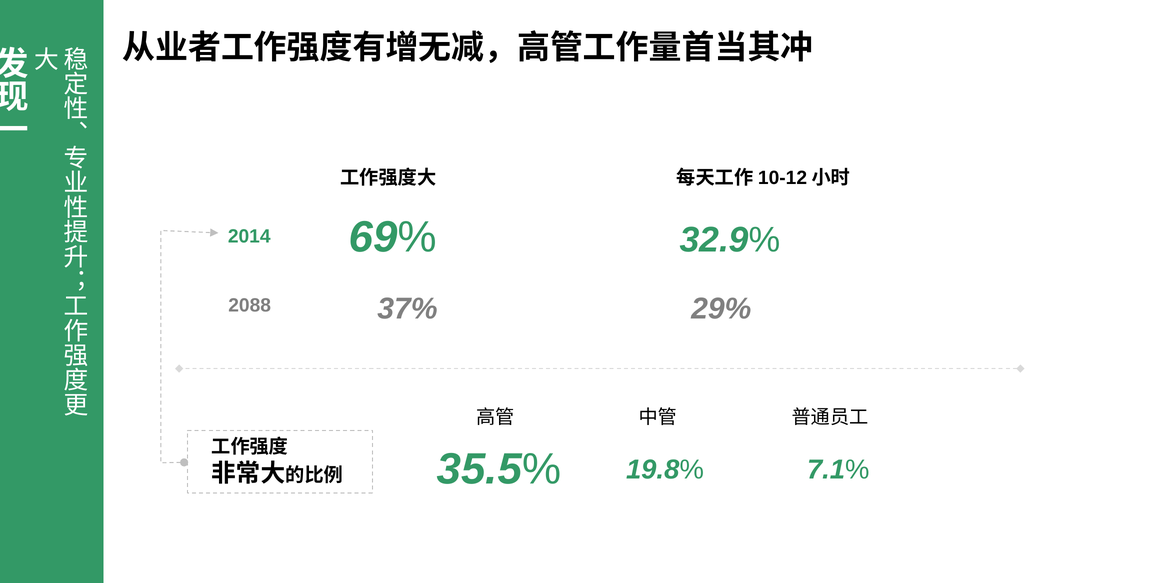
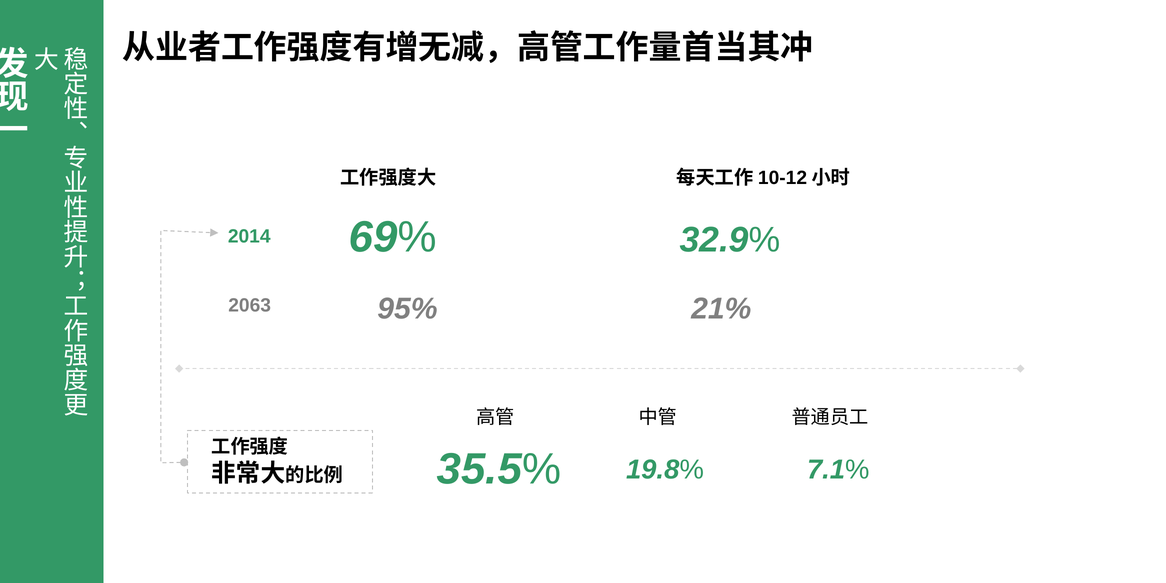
37%: 37% -> 95%
29%: 29% -> 21%
2088: 2088 -> 2063
